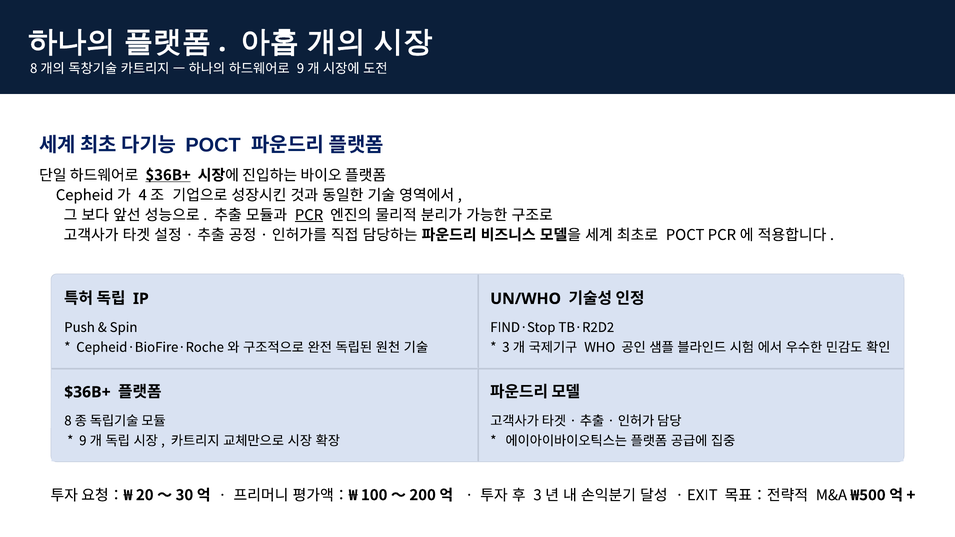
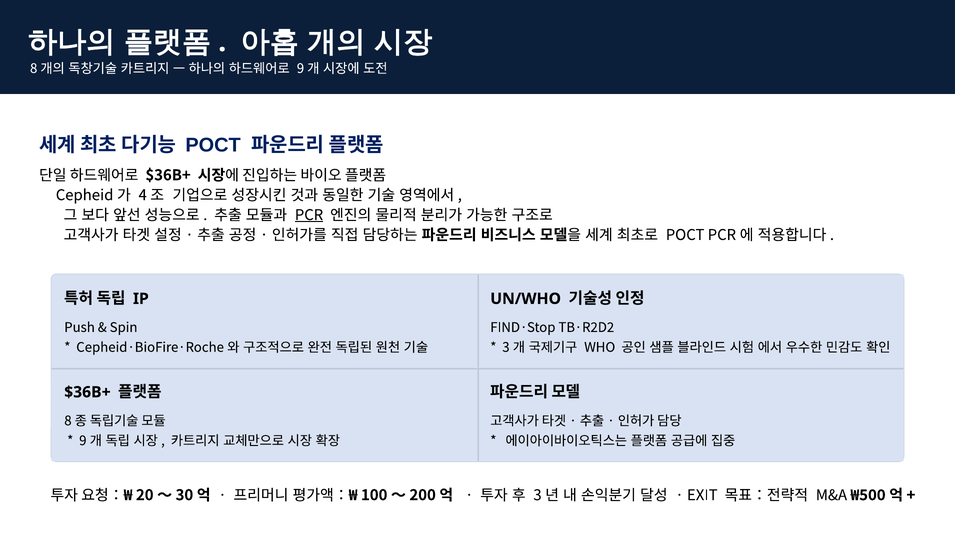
$36B+ at (168, 175) underline: present -> none
